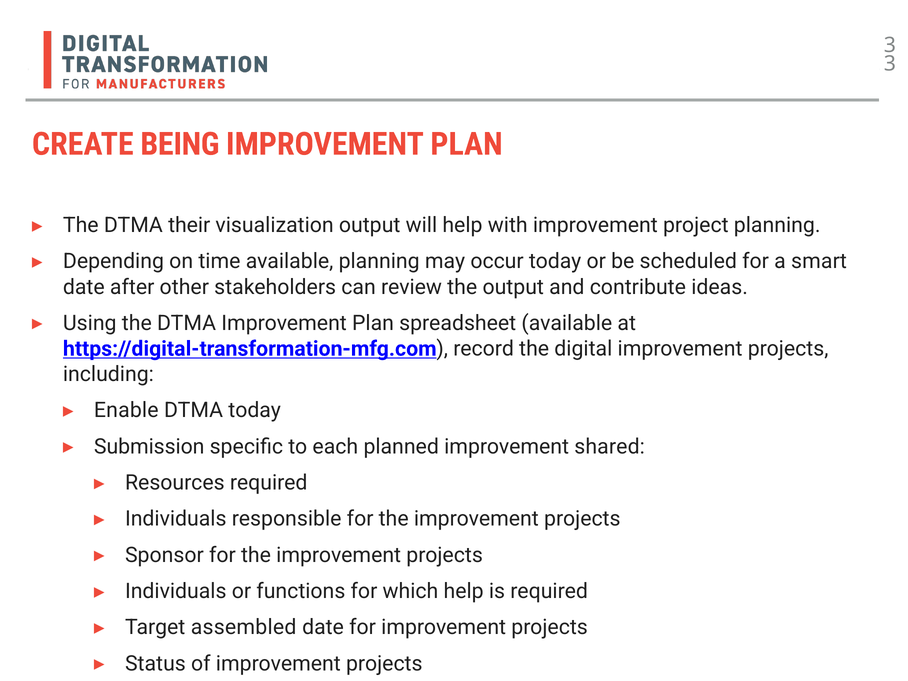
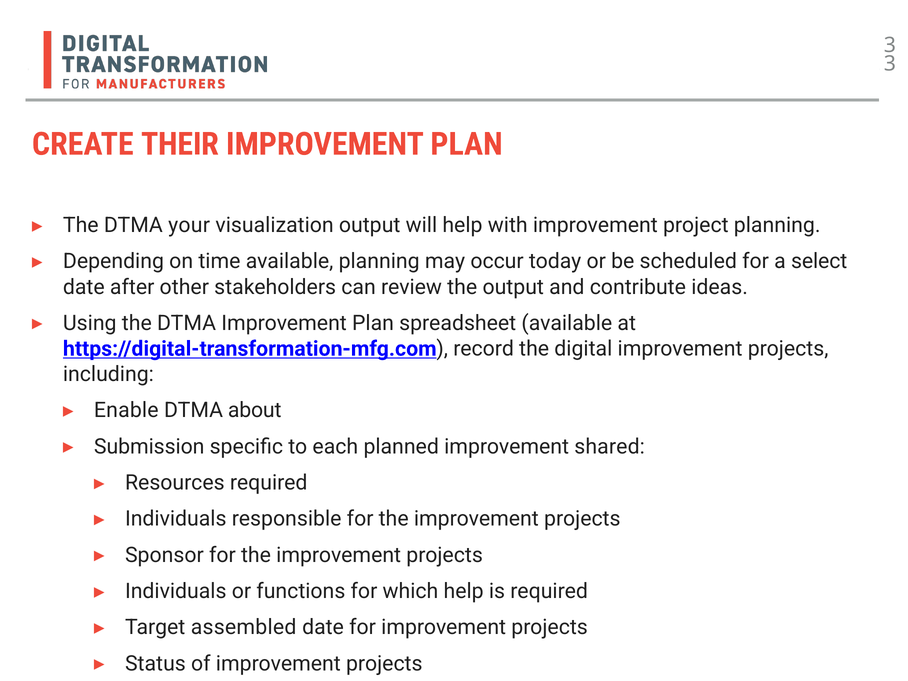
BEING: BEING -> THEIR
their: their -> your
smart: smart -> select
DTMA today: today -> about
